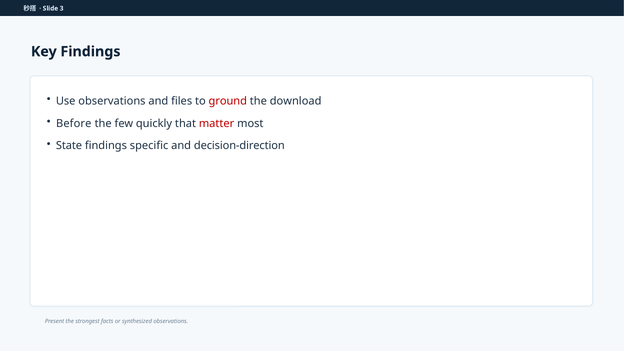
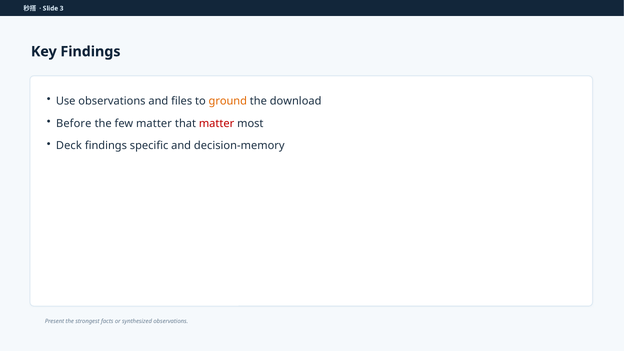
ground colour: red -> orange
few quickly: quickly -> matter
State: State -> Deck
decision-direction: decision-direction -> decision-memory
